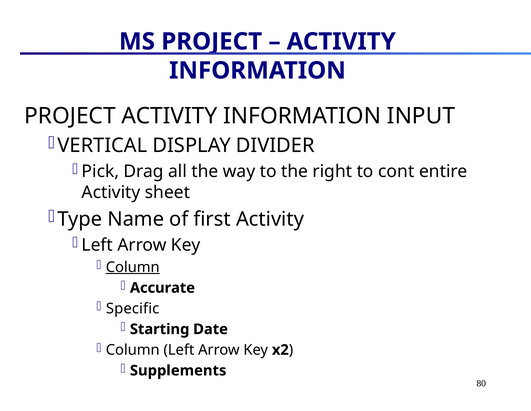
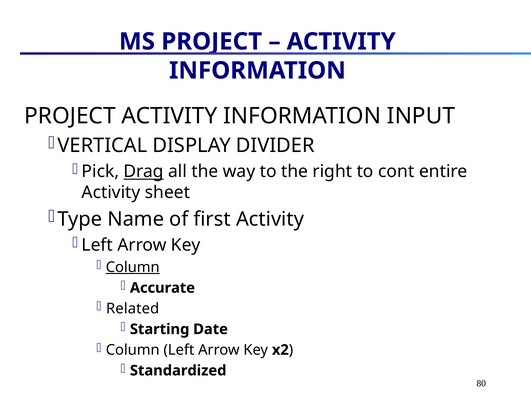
Drag underline: none -> present
Specific: Specific -> Related
Supplements: Supplements -> Standardized
